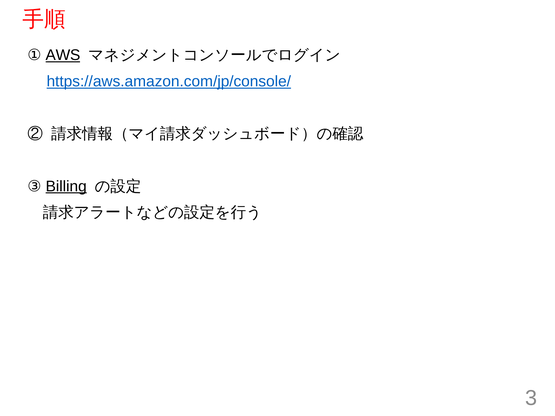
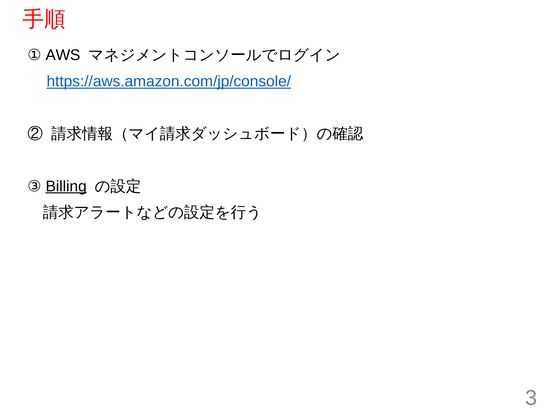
AWS underline: present -> none
